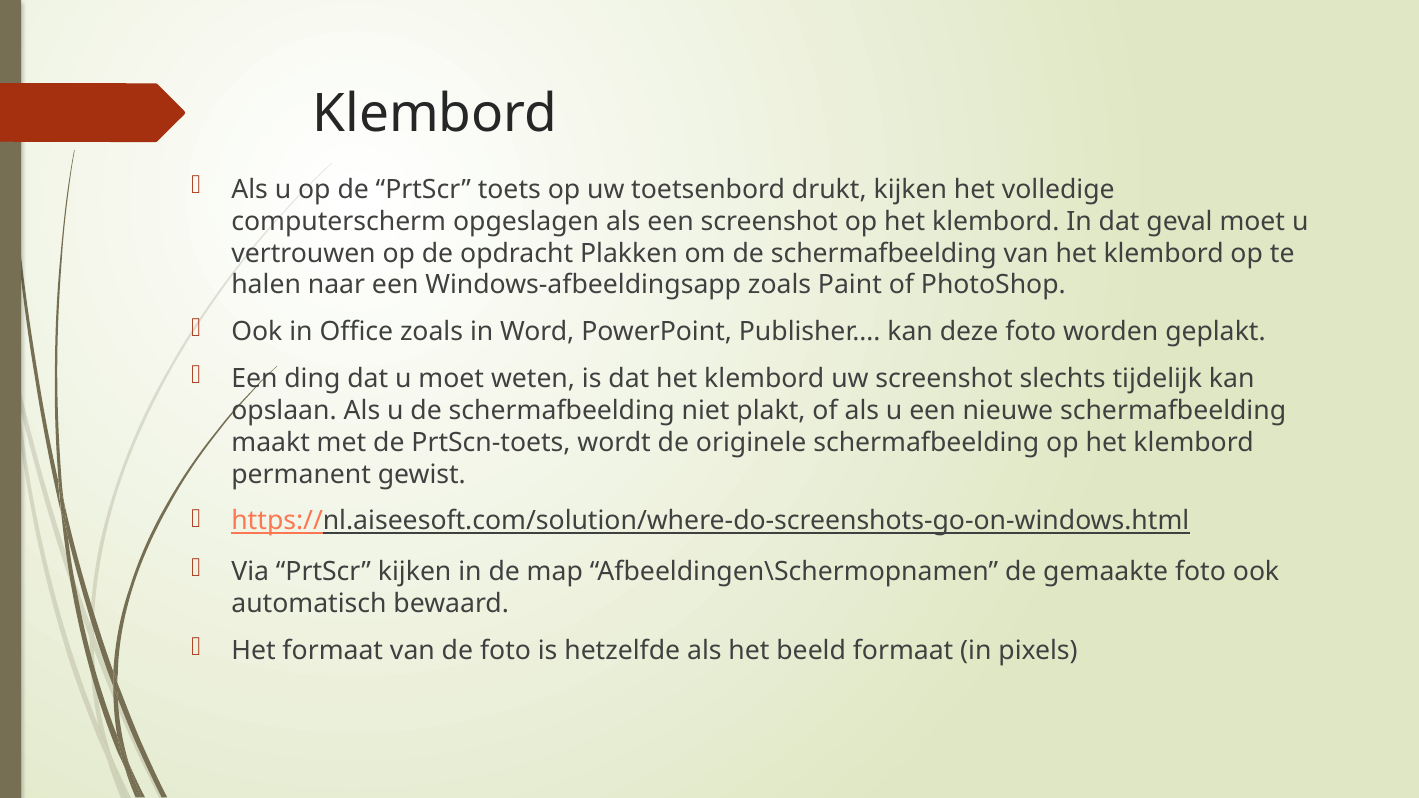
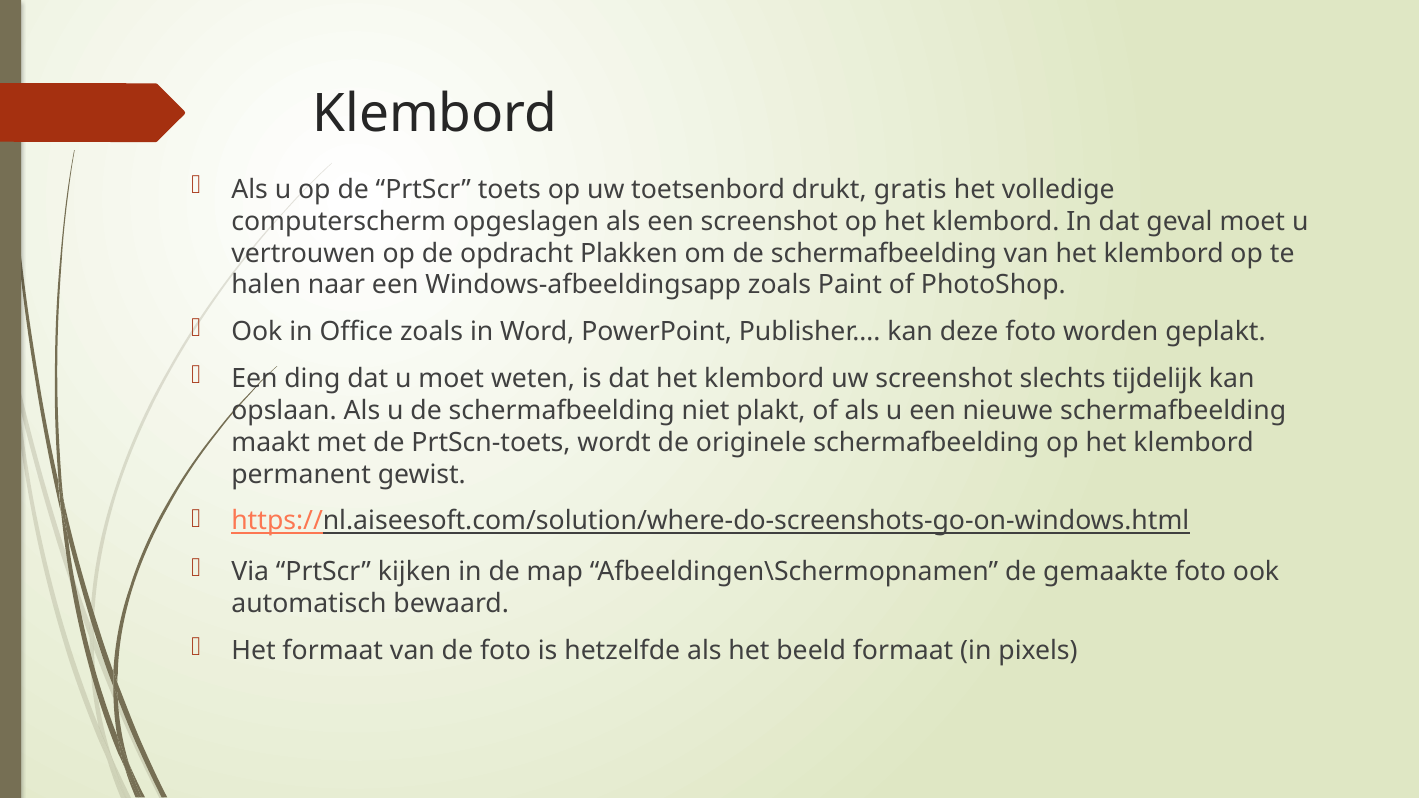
drukt kijken: kijken -> gratis
